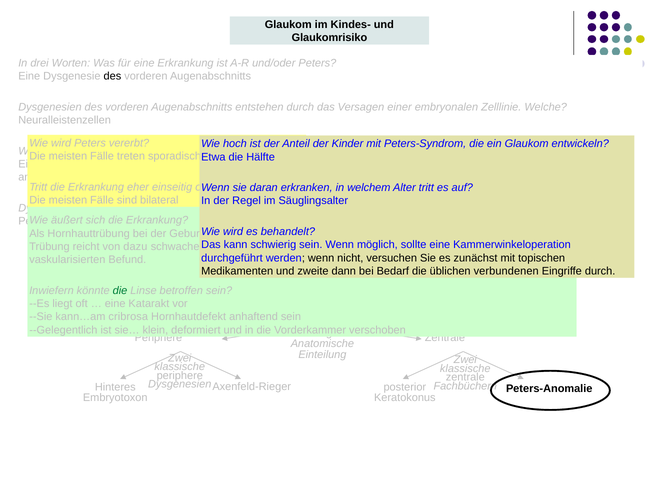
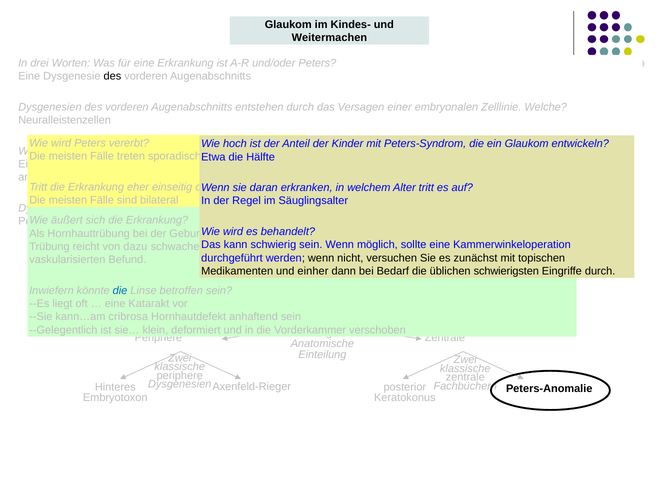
Glaukomrisiko: Glaukomrisiko -> Weitermachen
zweite: zweite -> einher
verbundenen: verbundenen -> schwierigsten
die at (120, 291) colour: green -> blue
